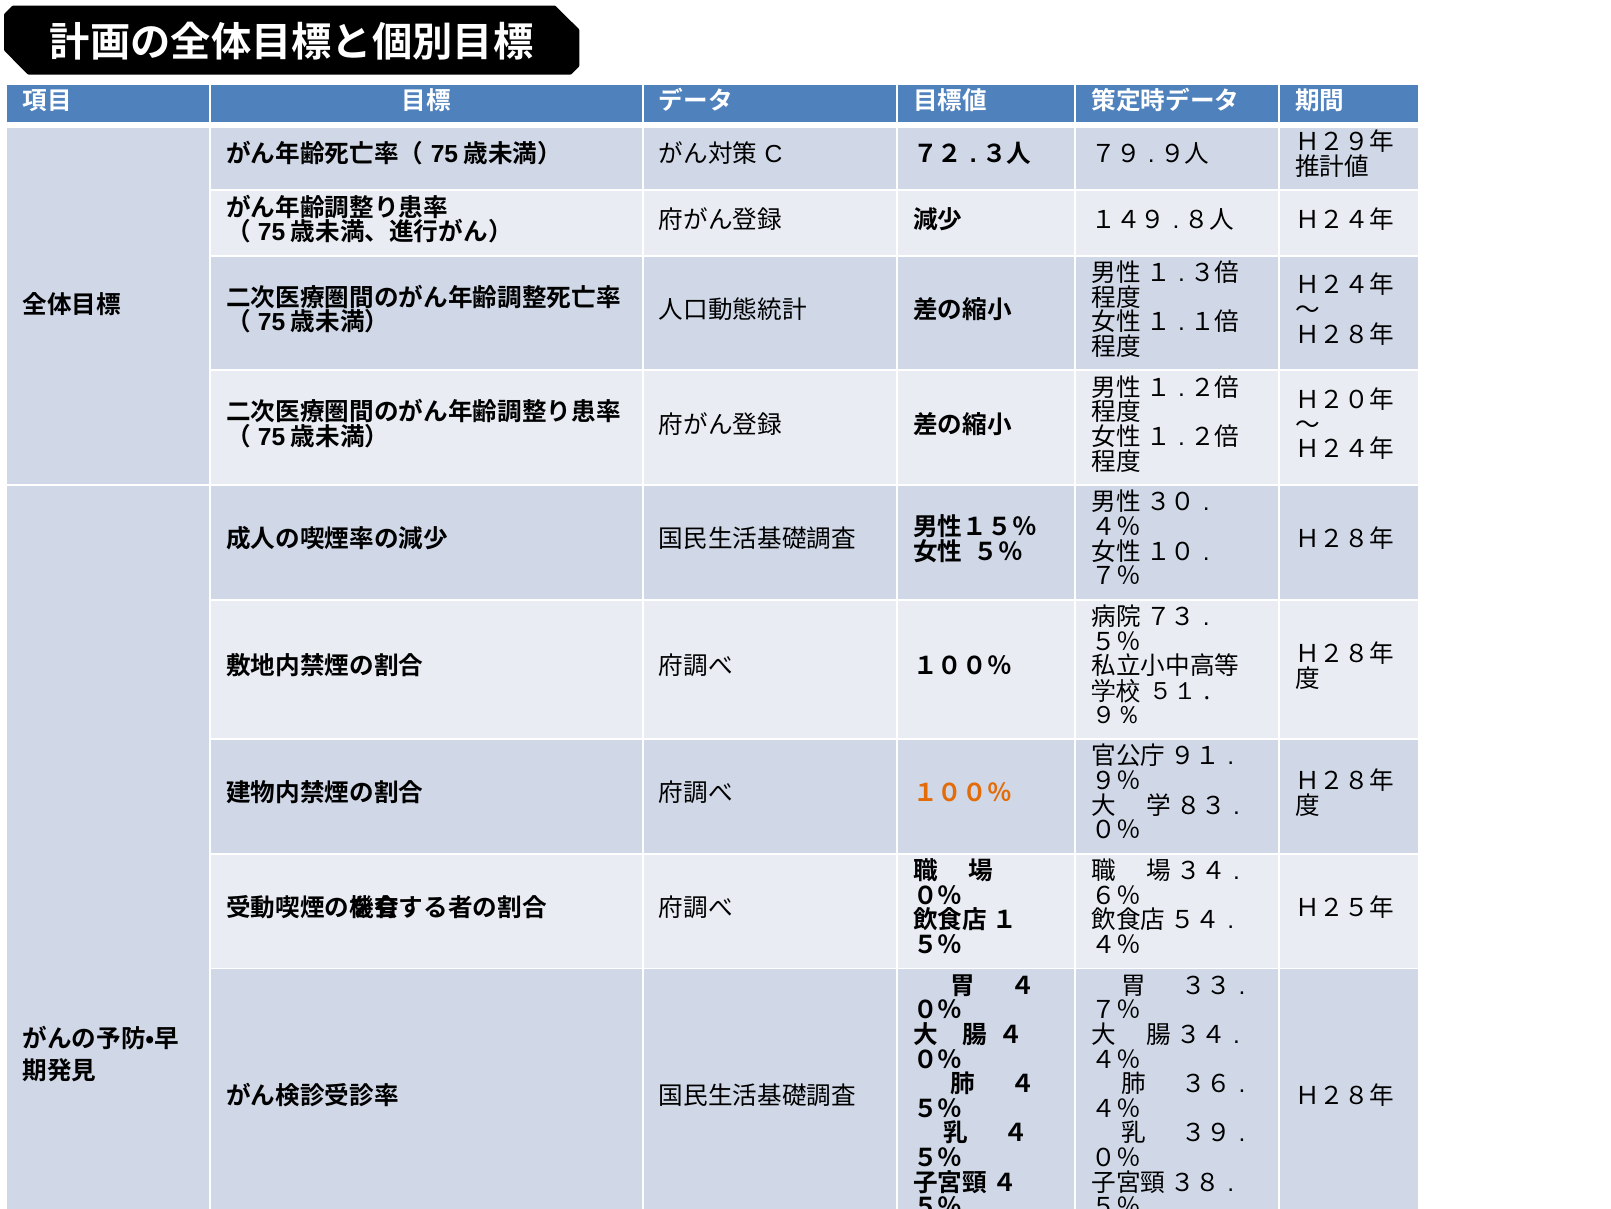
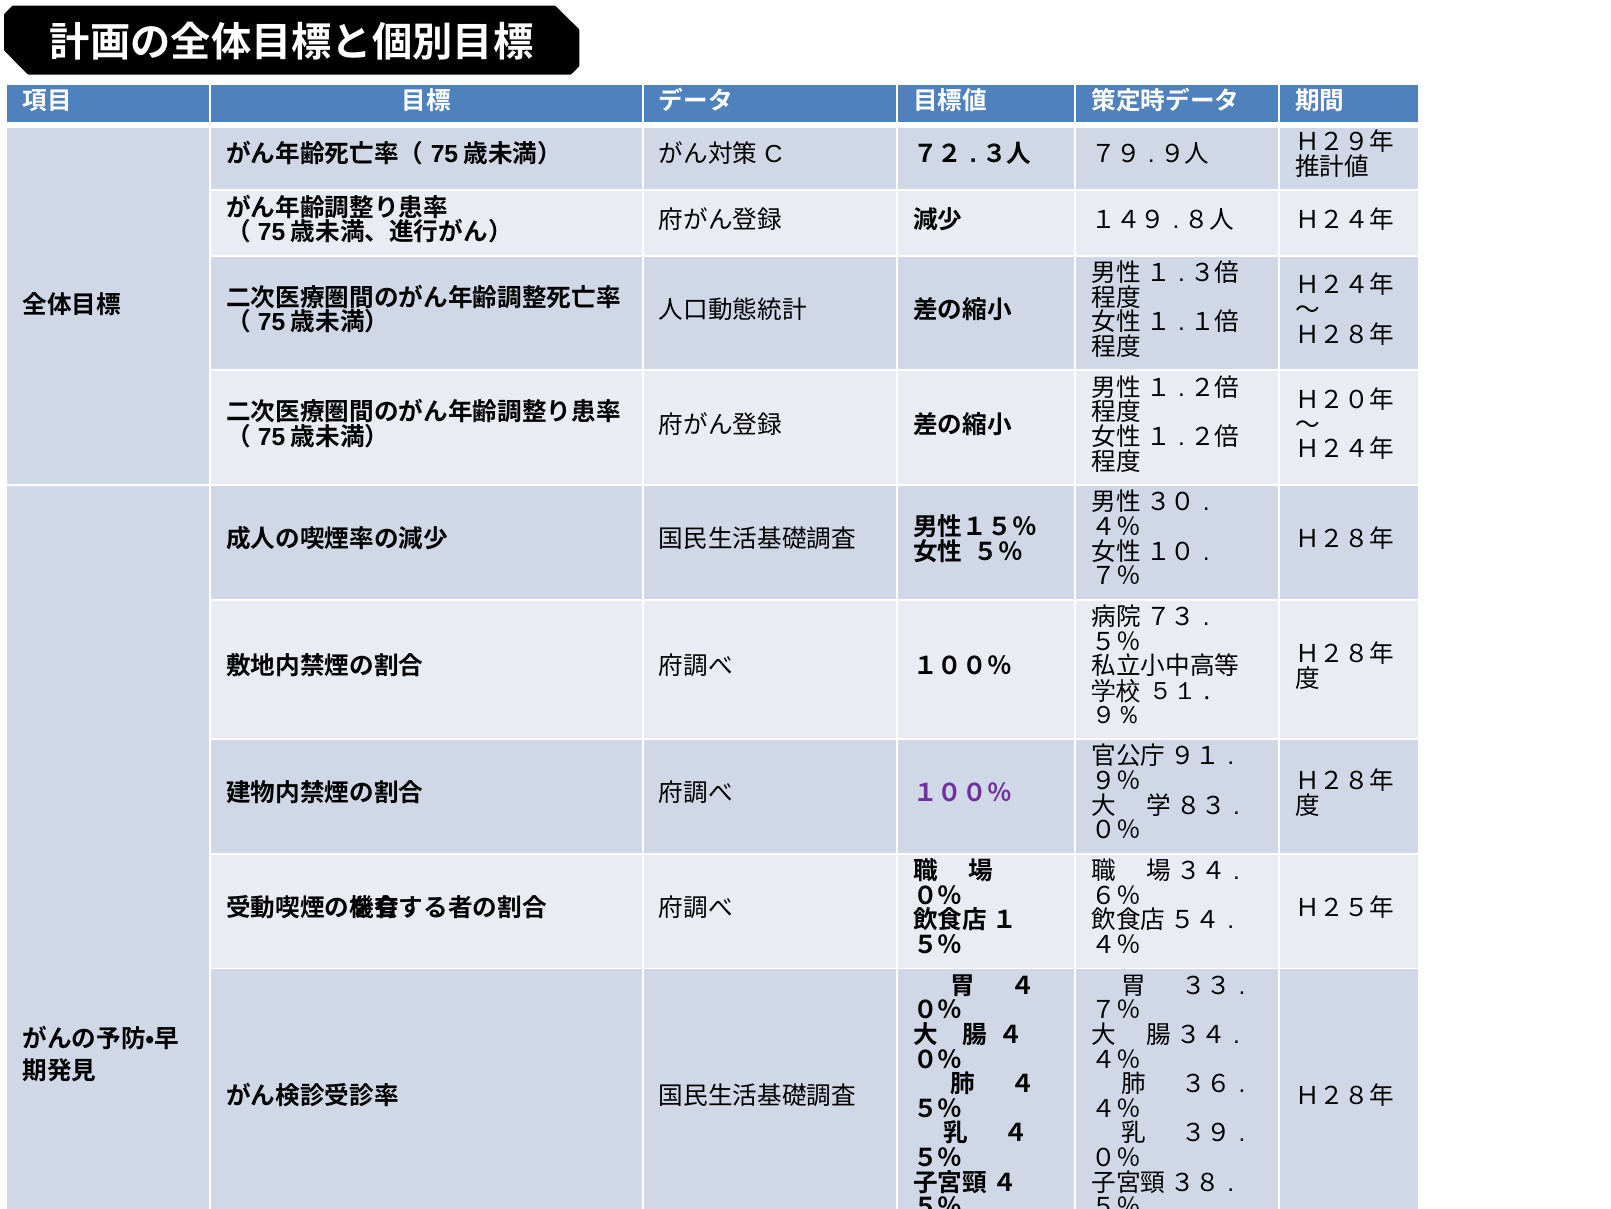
１００％ at (963, 793) colour: orange -> purple
